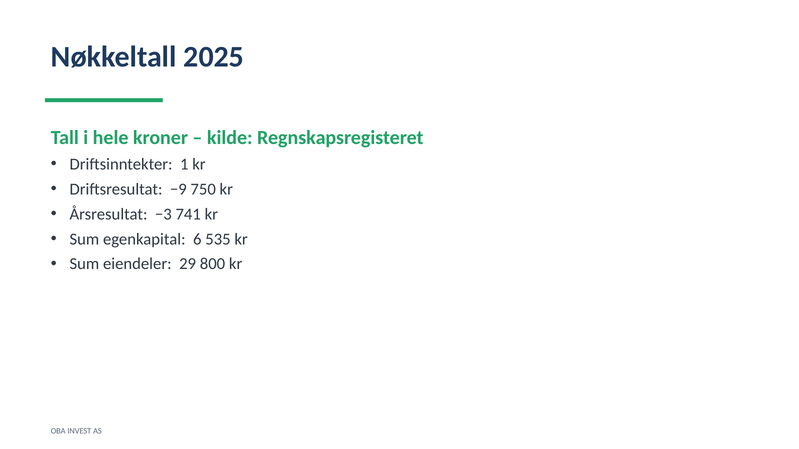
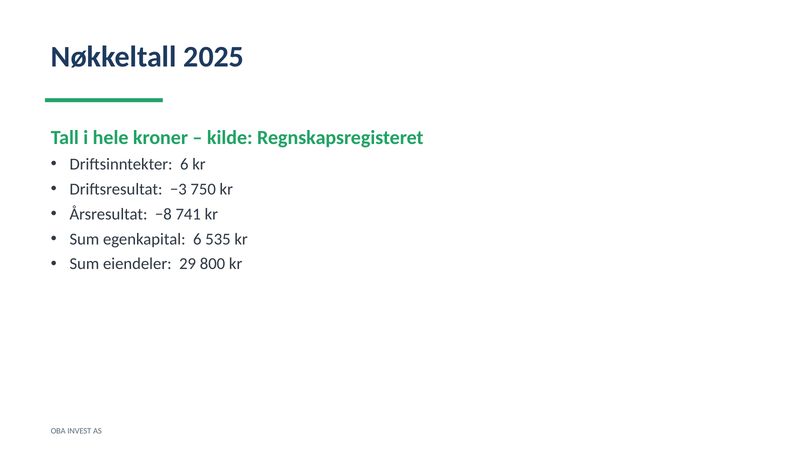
Driftsinntekter 1: 1 -> 6
−9: −9 -> −3
−3: −3 -> −8
